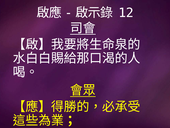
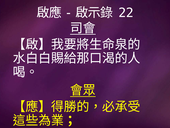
12: 12 -> 22
